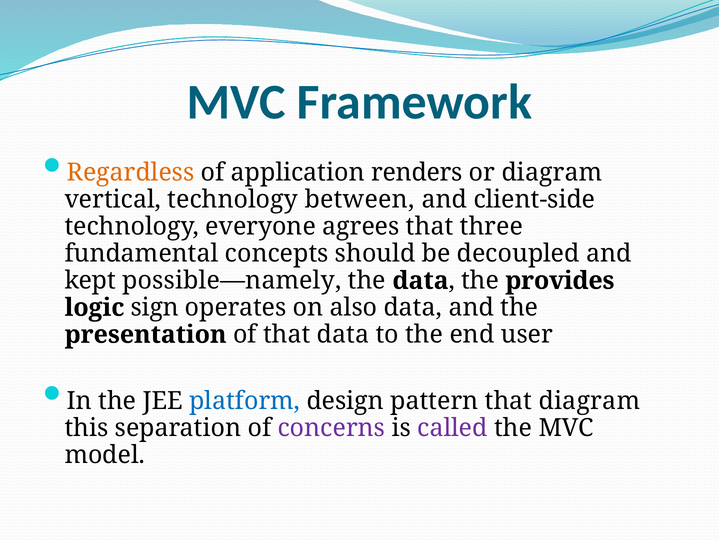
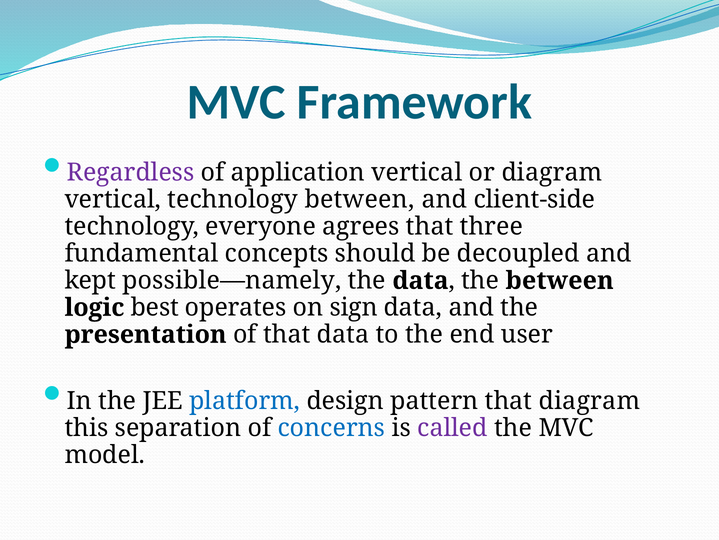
Regardless colour: orange -> purple
application renders: renders -> vertical
the provides: provides -> between
sign: sign -> best
also: also -> sign
concerns colour: purple -> blue
